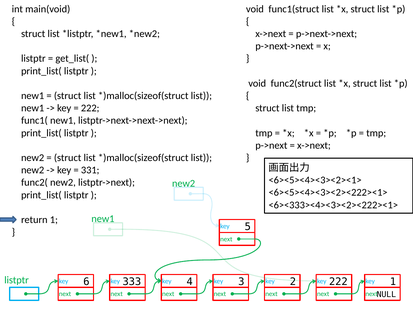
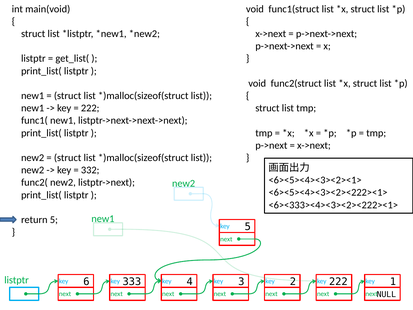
331: 331 -> 332
return 1: 1 -> 5
